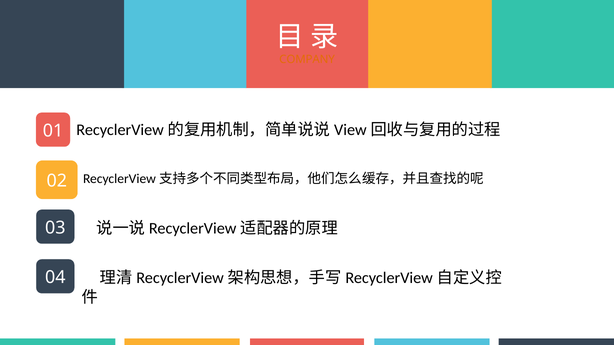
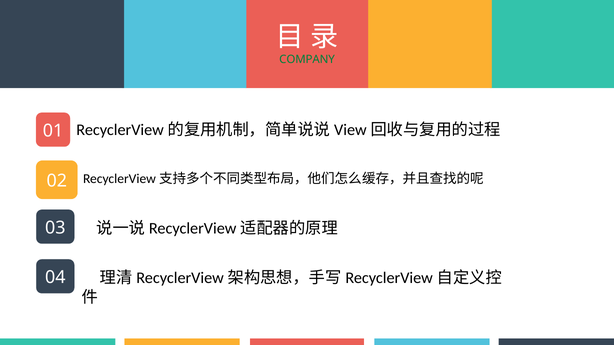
COMPANY colour: orange -> green
